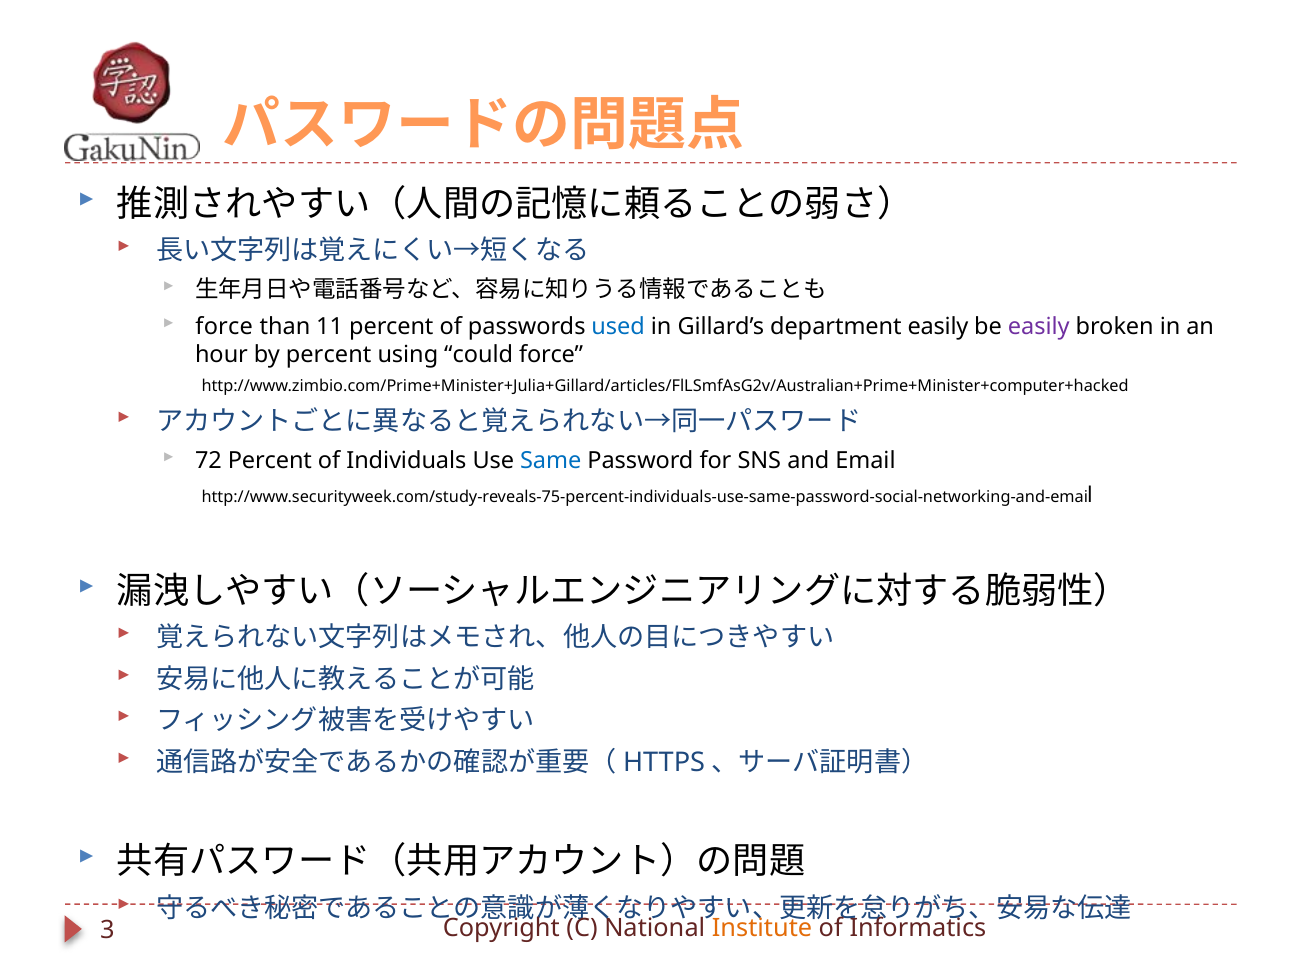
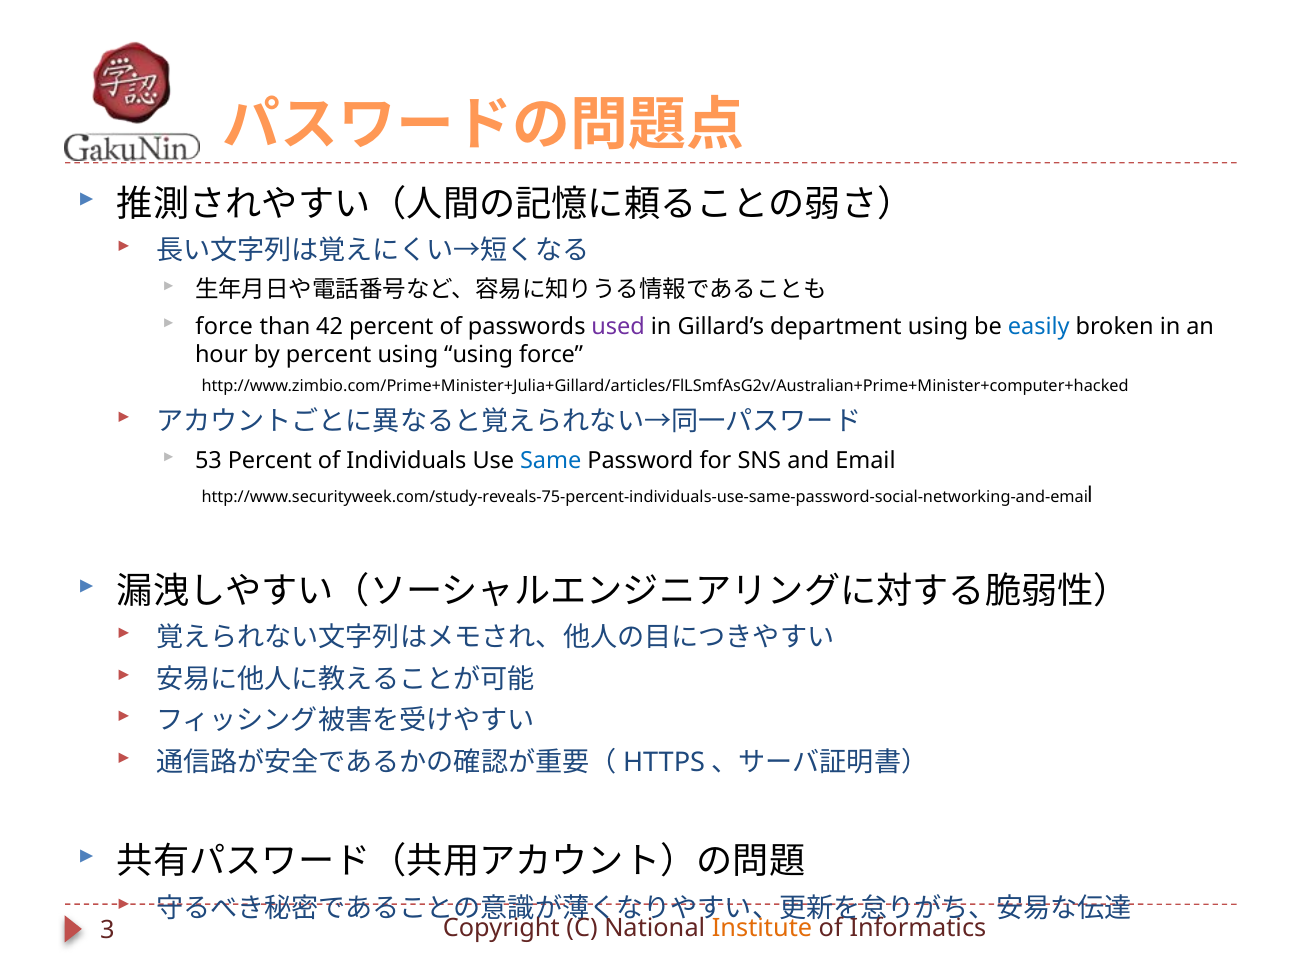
11: 11 -> 42
used colour: blue -> purple
department easily: easily -> using
easily at (1039, 327) colour: purple -> blue
using could: could -> using
72: 72 -> 53
